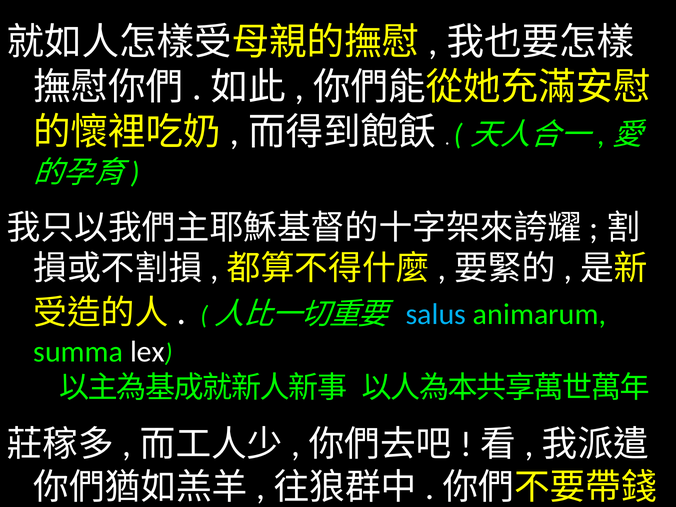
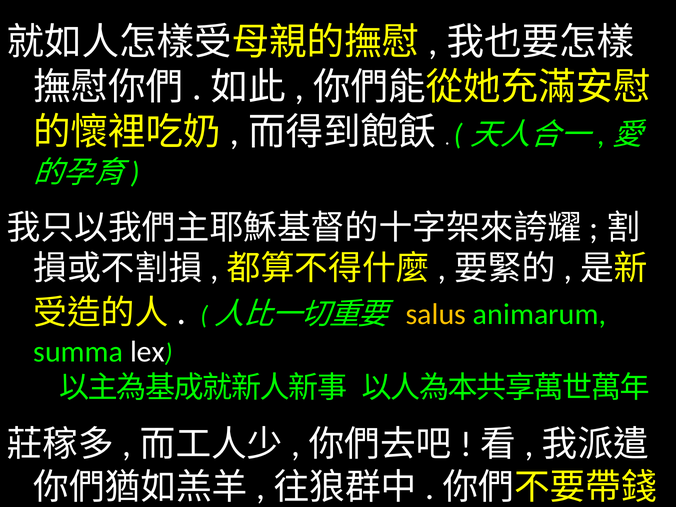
salus colour: light blue -> yellow
